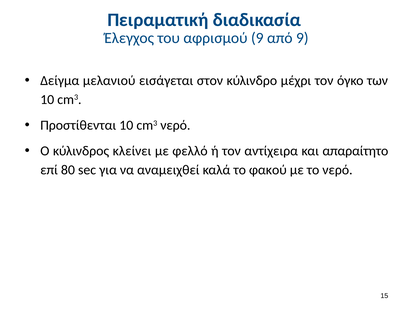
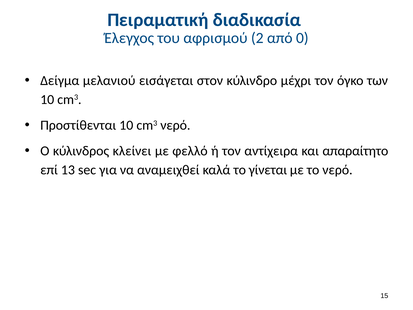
αφρισμού 9: 9 -> 2
από 9: 9 -> 0
80: 80 -> 13
φακού: φακού -> γίνεται
